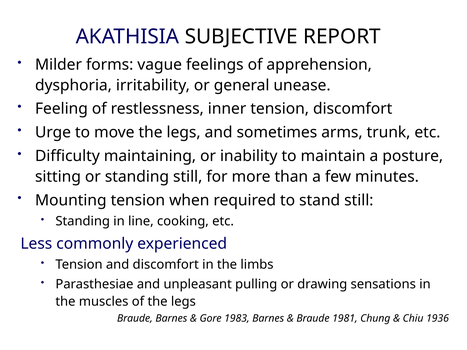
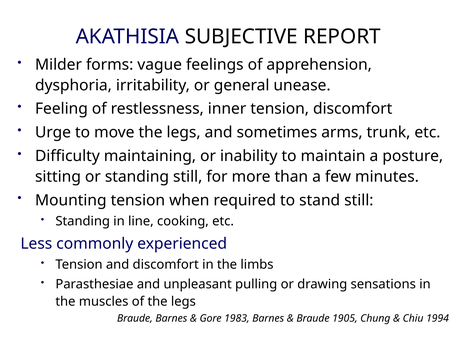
1981: 1981 -> 1905
1936: 1936 -> 1994
